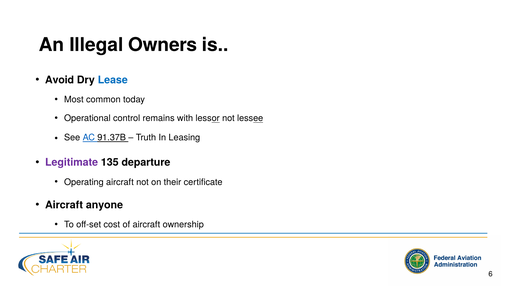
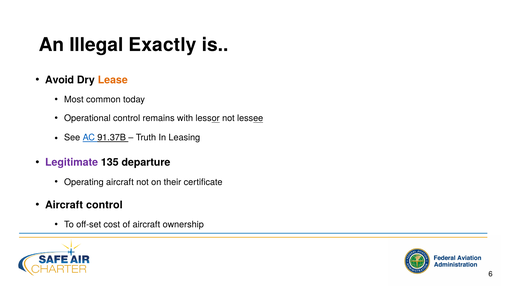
Owners: Owners -> Exactly
Lease colour: blue -> orange
Aircraft anyone: anyone -> control
